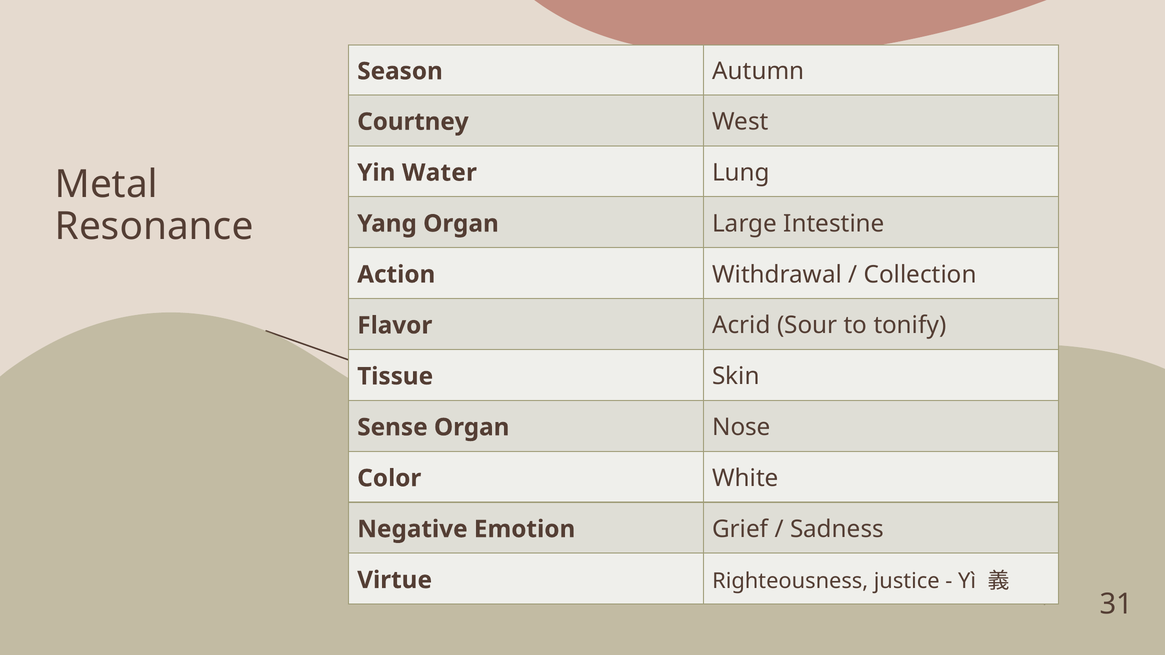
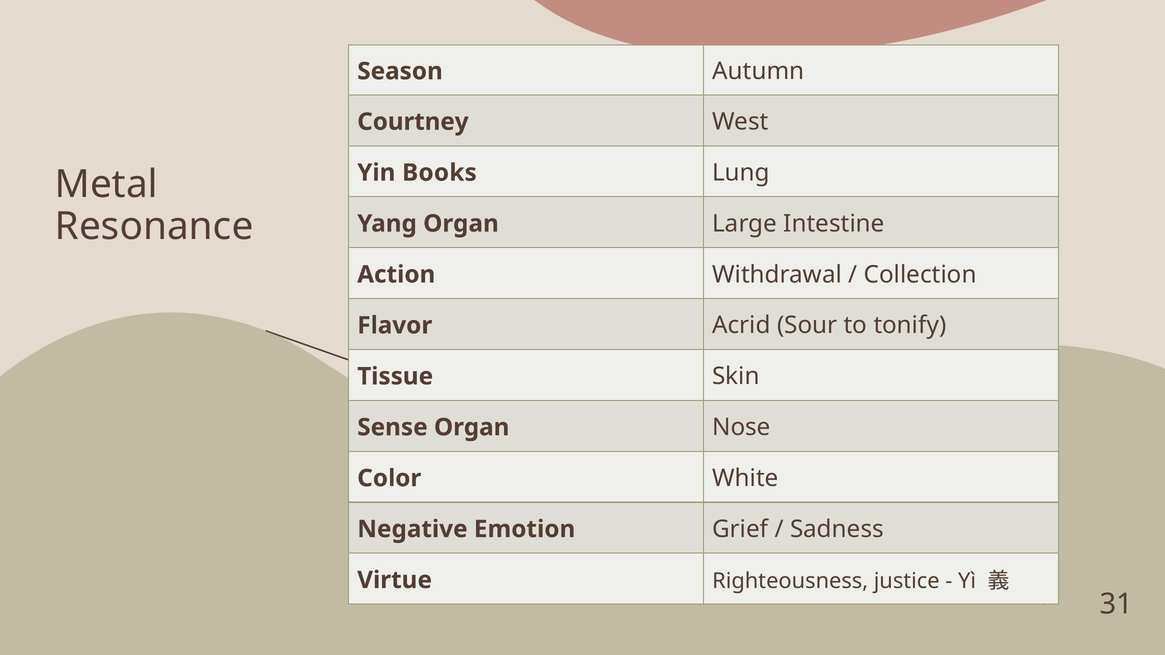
Water: Water -> Books
